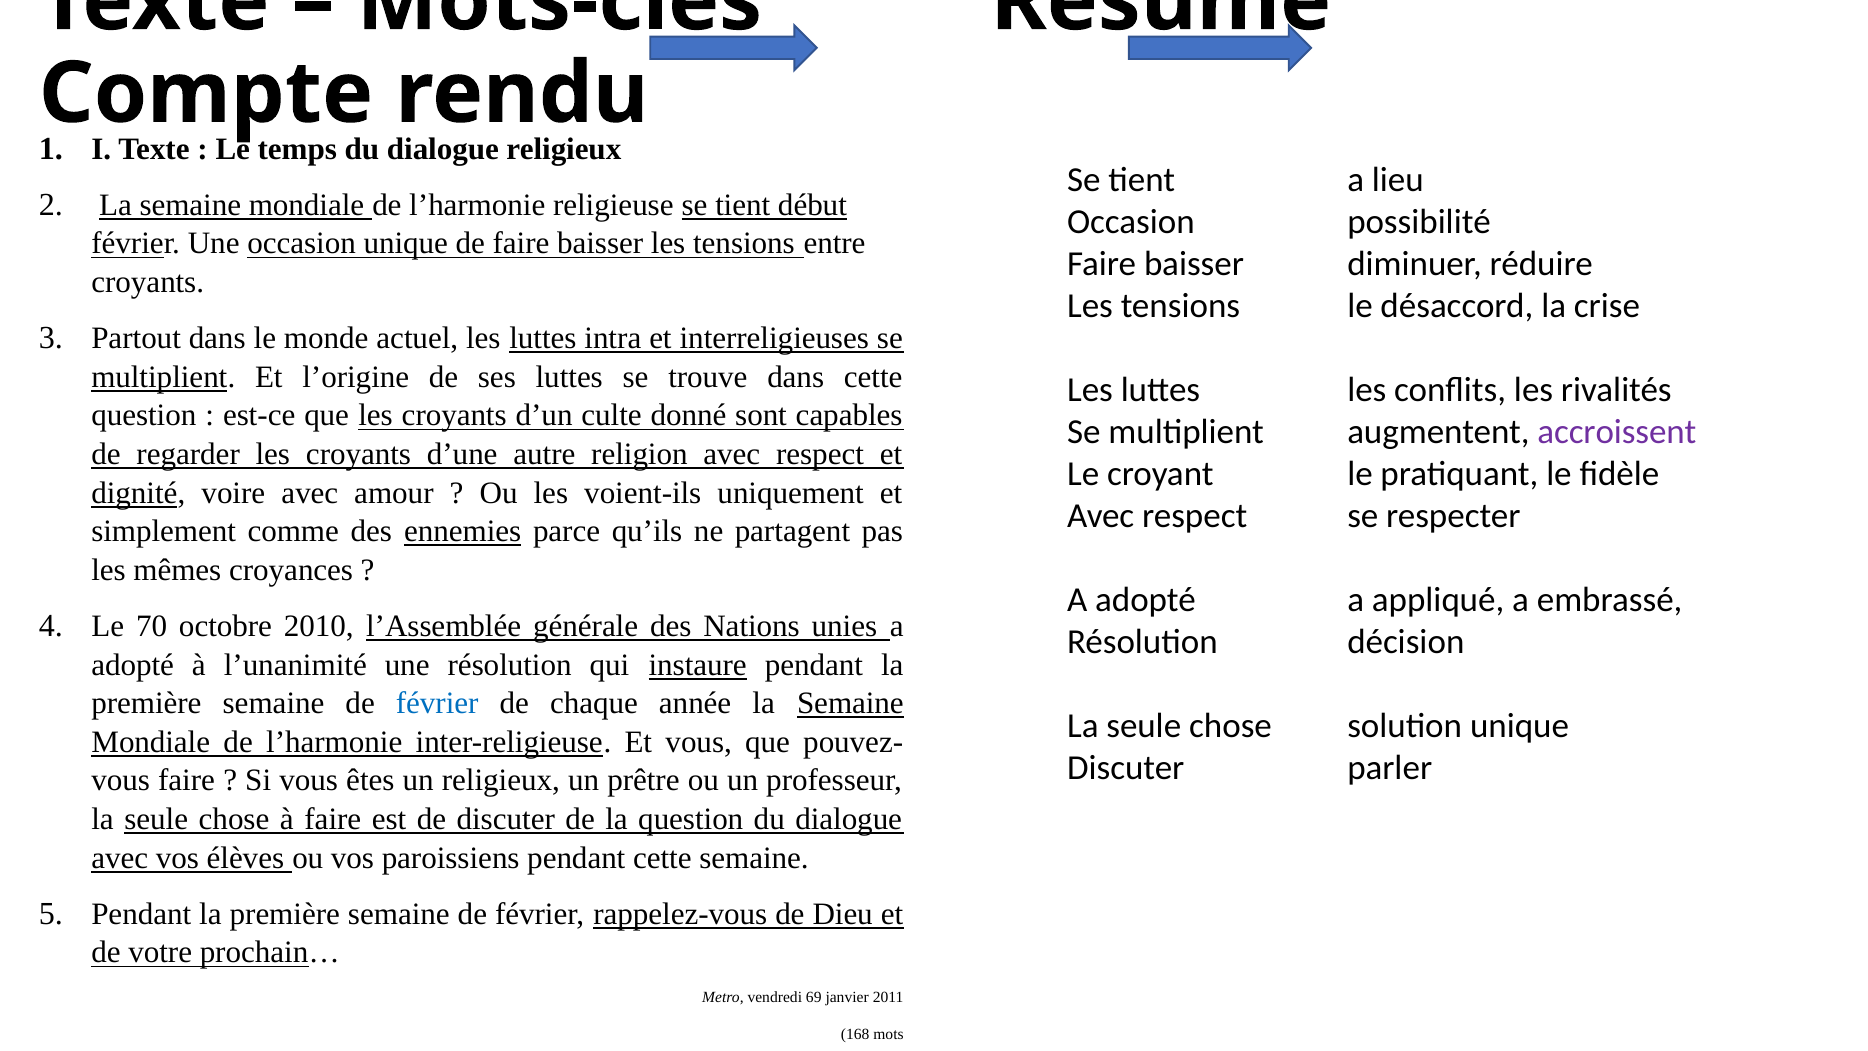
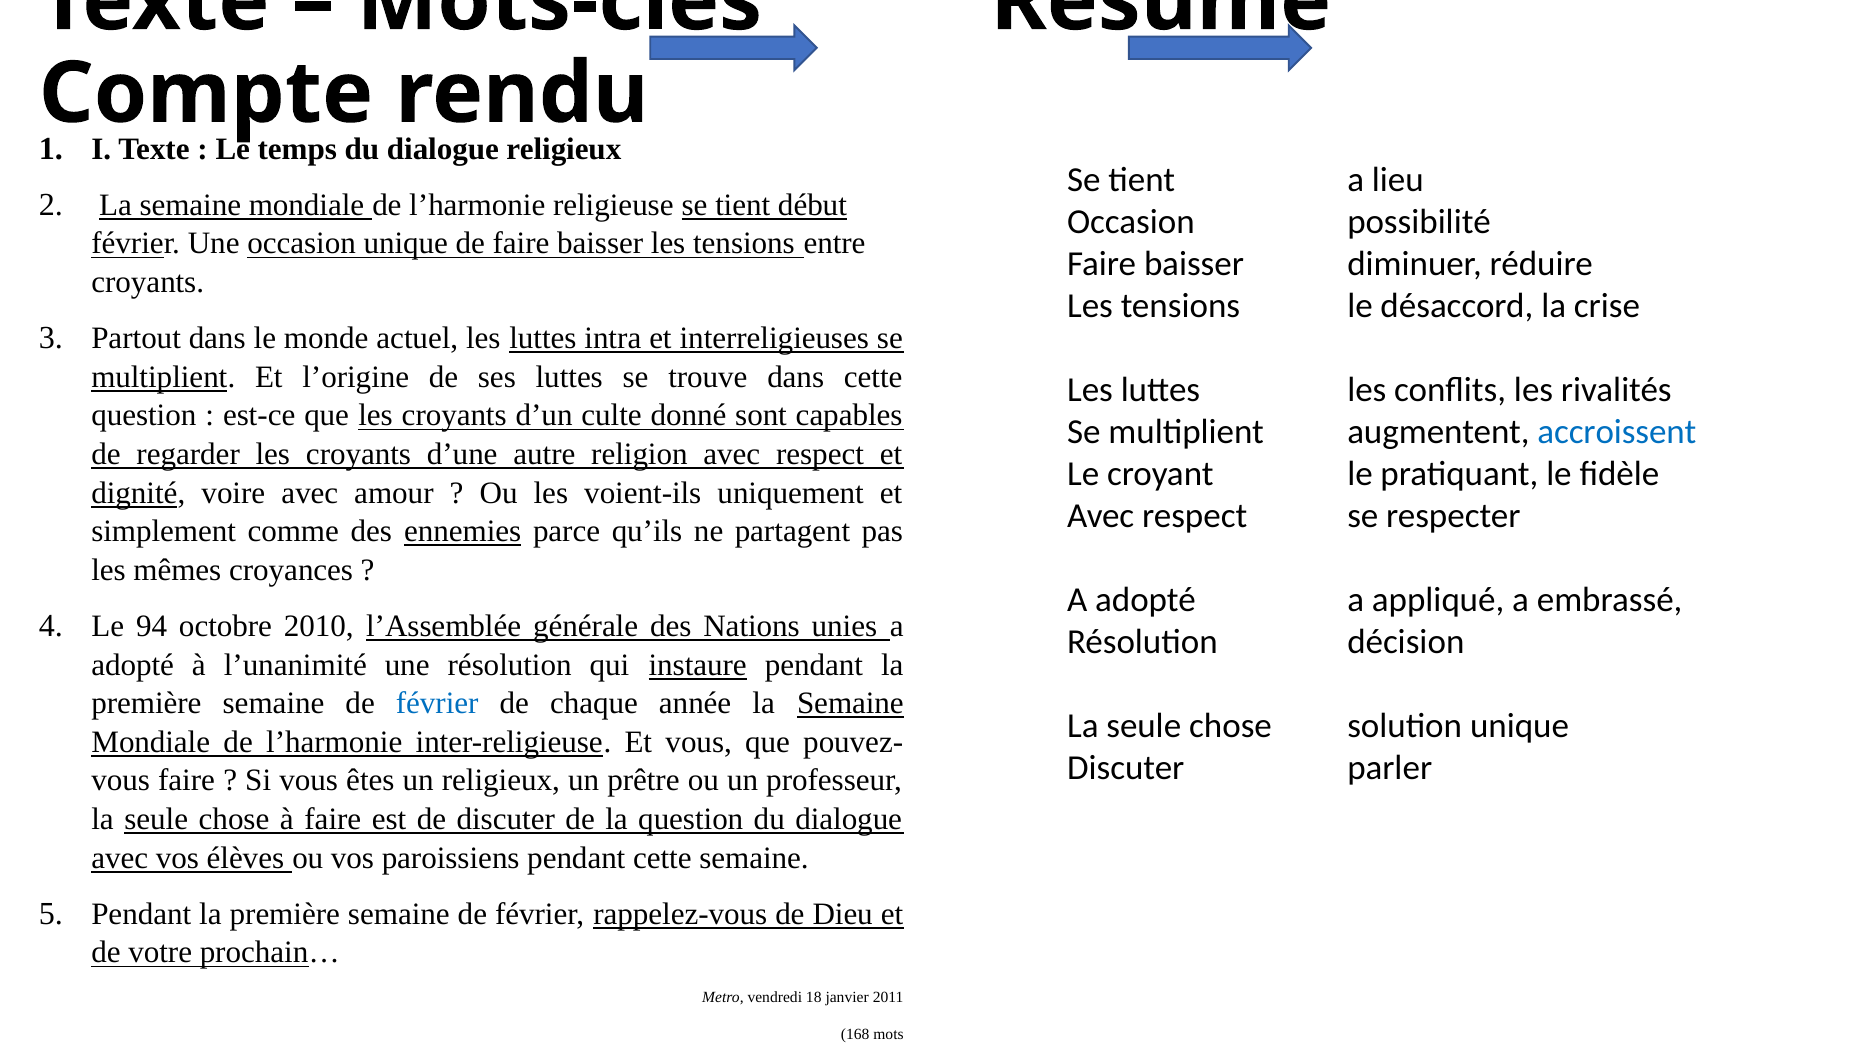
accroissent colour: purple -> blue
70: 70 -> 94
69: 69 -> 18
